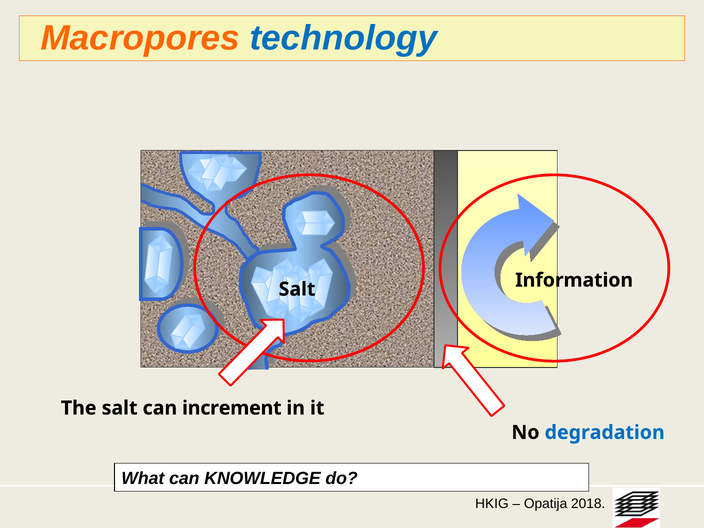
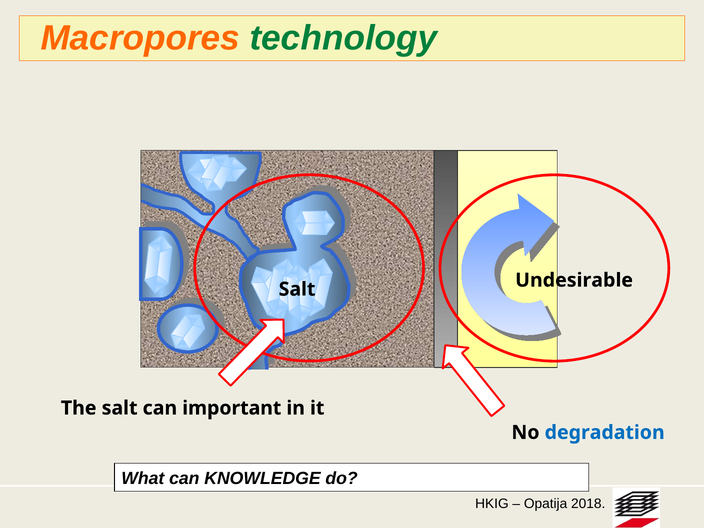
technology colour: blue -> green
Information: Information -> Undesirable
increment: increment -> important
